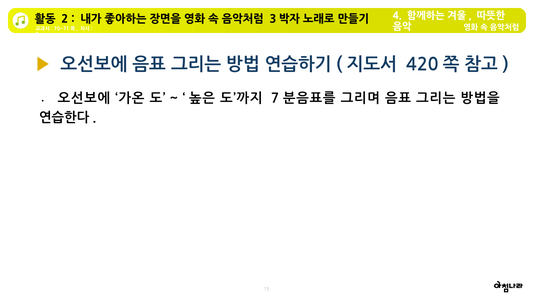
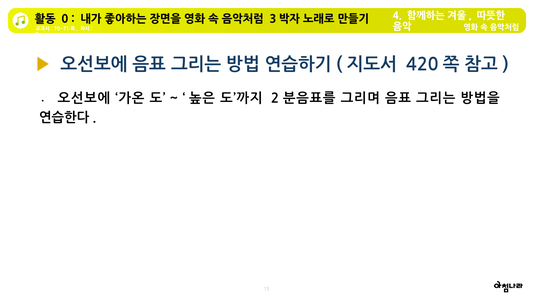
2: 2 -> 0
7: 7 -> 2
